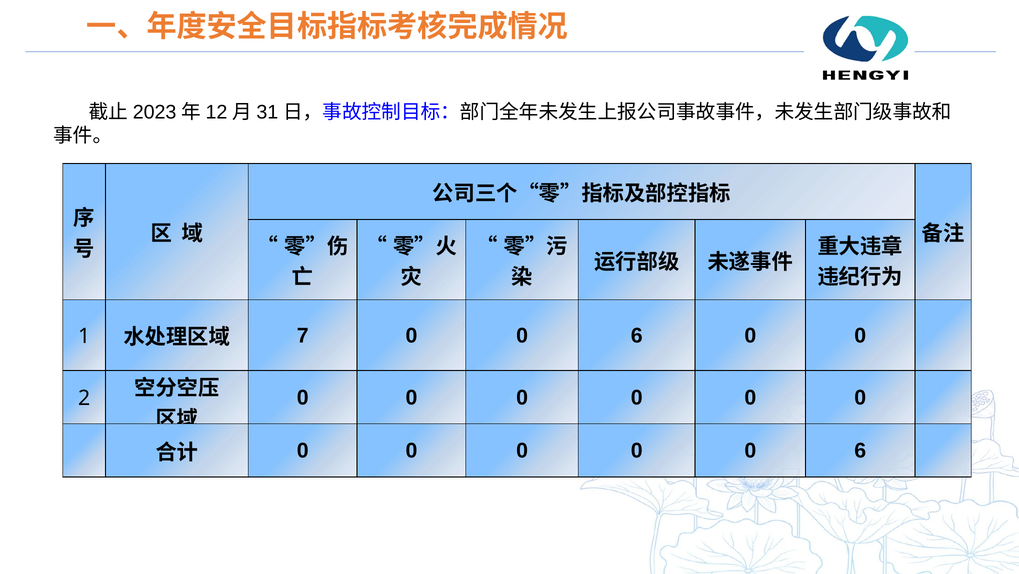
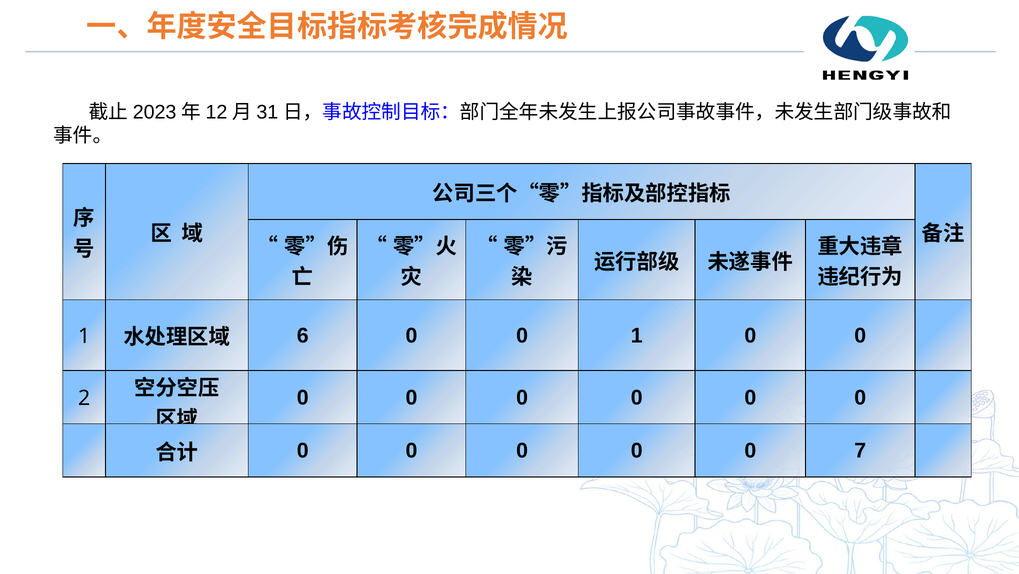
7: 7 -> 6
6 at (637, 336): 6 -> 1
0 0 0 6: 6 -> 7
